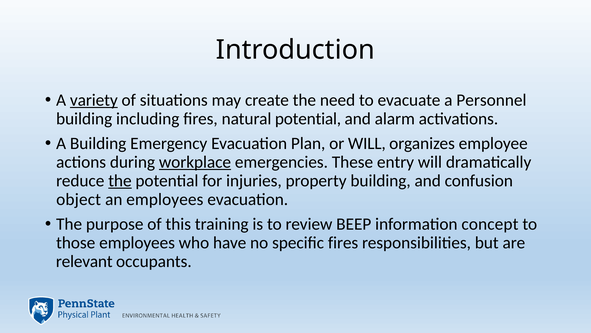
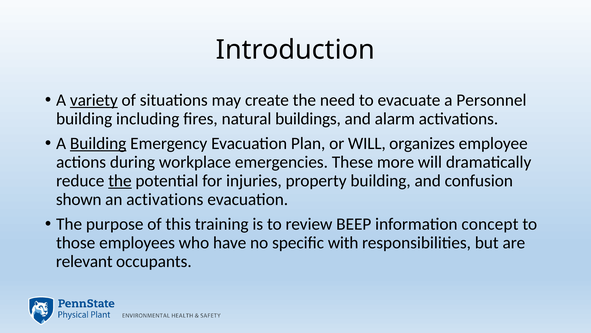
natural potential: potential -> buildings
Building at (98, 143) underline: none -> present
workplace underline: present -> none
entry: entry -> more
object: object -> shown
an employees: employees -> activations
specific fires: fires -> with
